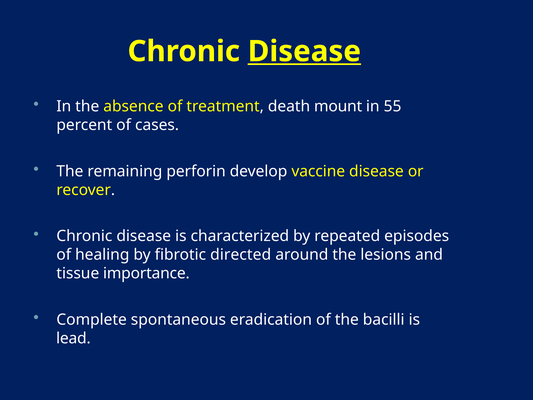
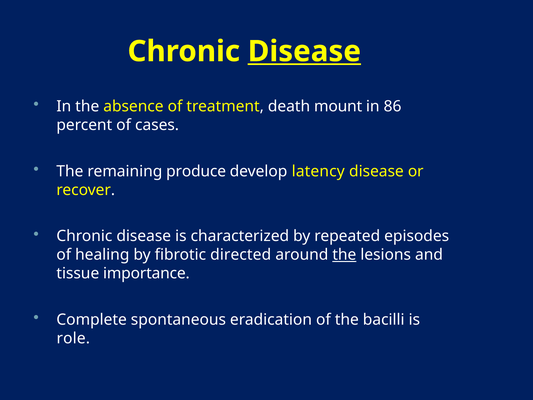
55: 55 -> 86
perforin: perforin -> produce
vaccine: vaccine -> latency
the at (344, 255) underline: none -> present
lead: lead -> role
